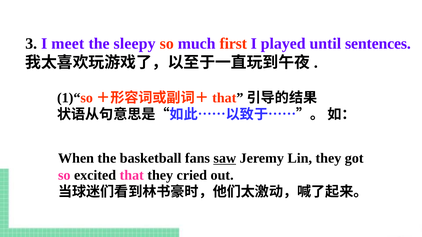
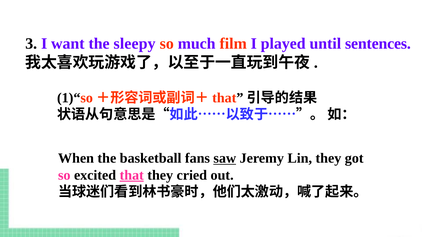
meet: meet -> want
first: first -> film
that underline: none -> present
